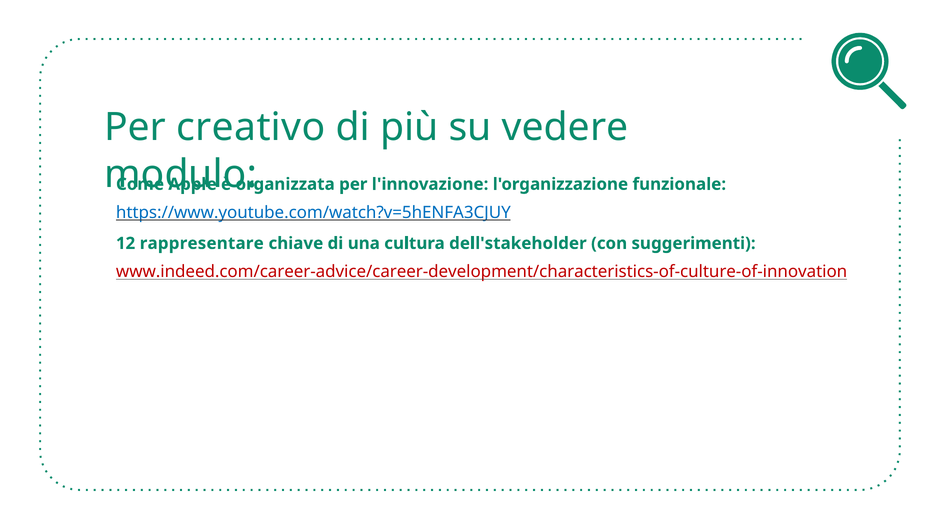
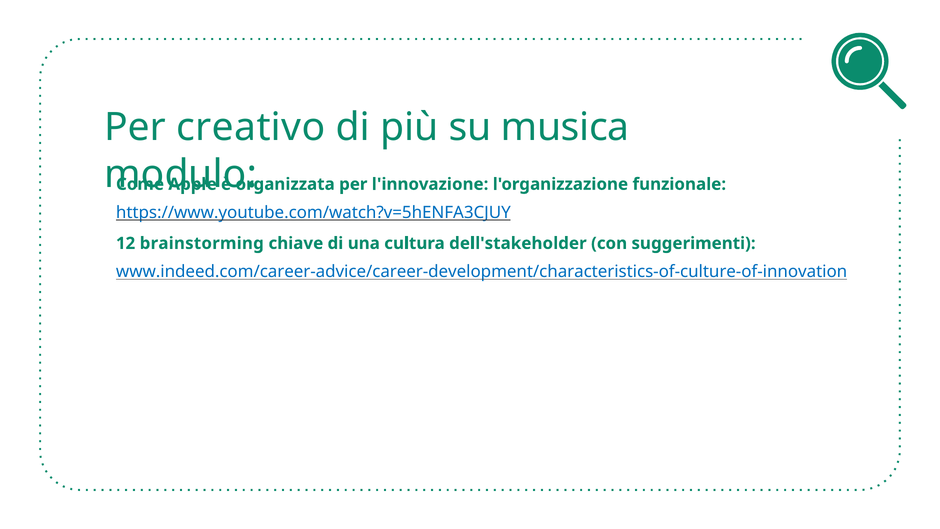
vedere: vedere -> musica
rappresentare: rappresentare -> brainstorming
www.indeed.com/career-advice/career-development/characteristics-of-culture-of-innovation colour: red -> blue
